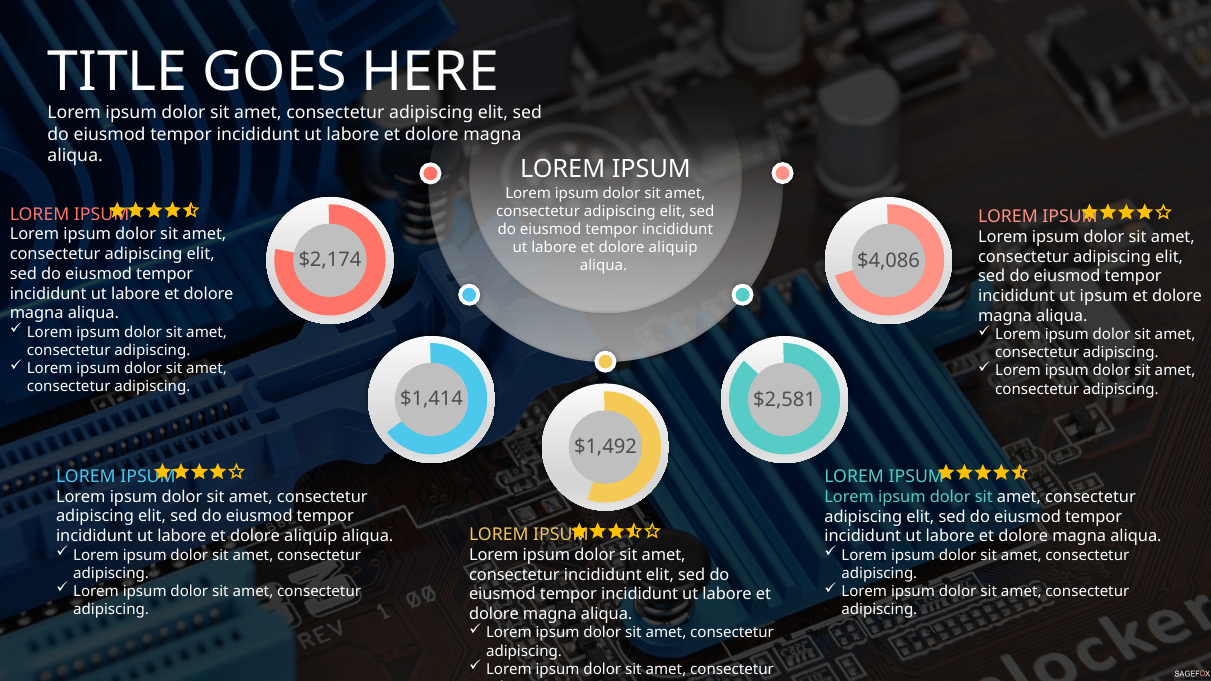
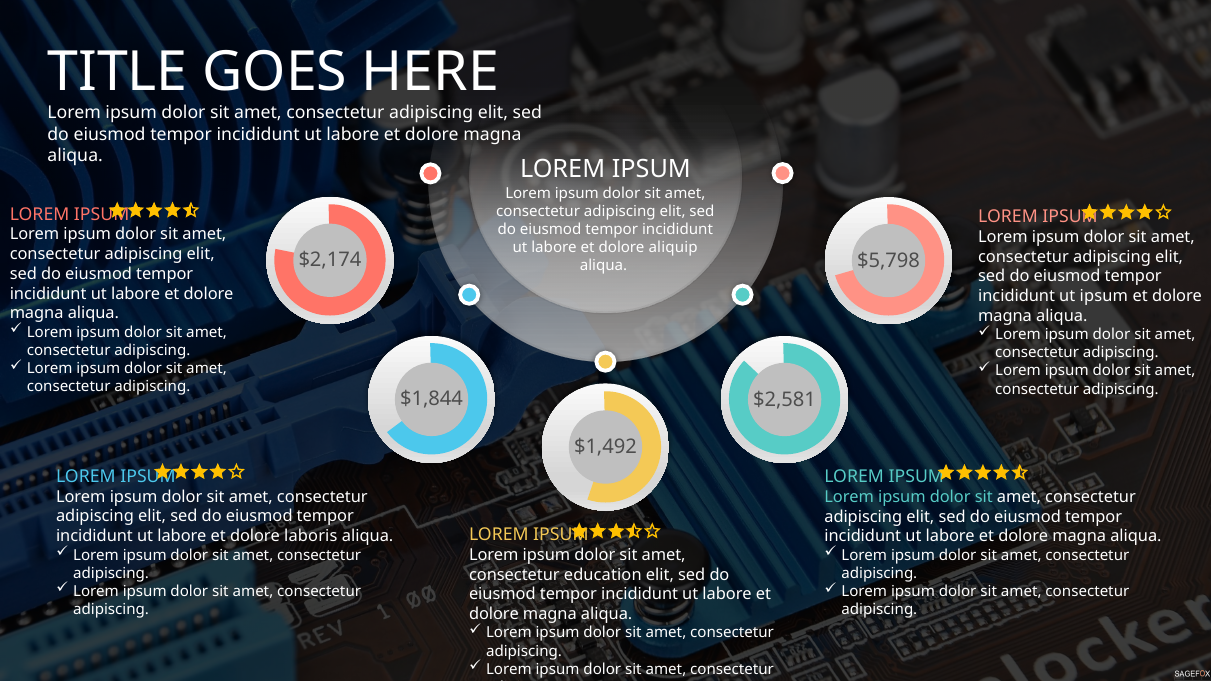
$4,086: $4,086 -> $5,798
$1,414: $1,414 -> $1,844
aliquip at (311, 536): aliquip -> laboris
consectetur incididunt: incididunt -> education
